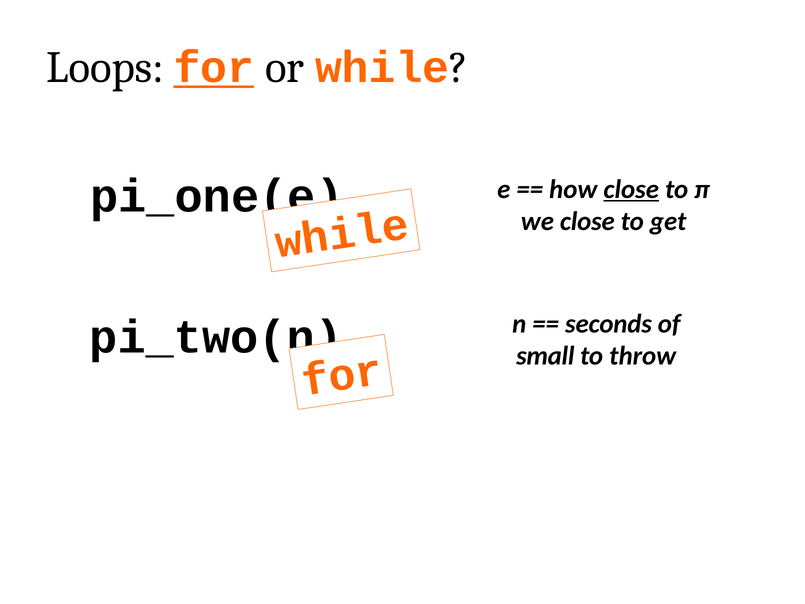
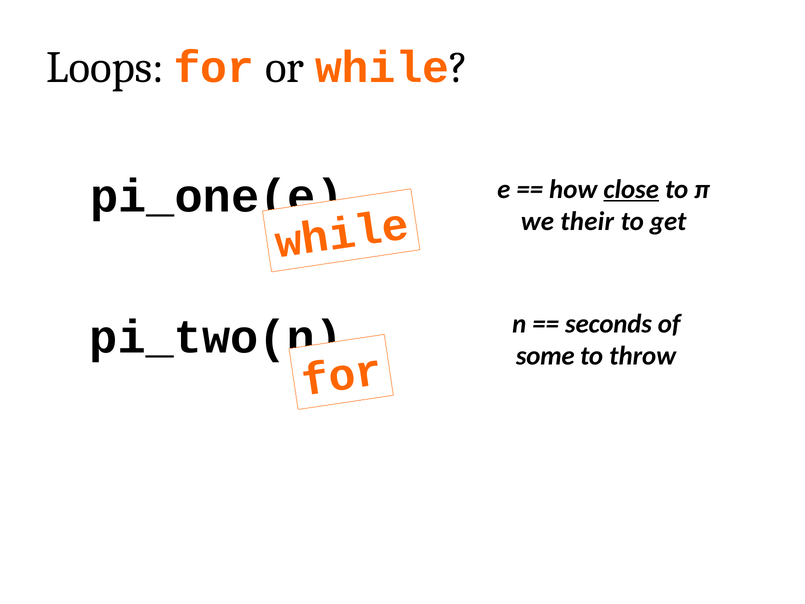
for underline: present -> none
we close: close -> their
small: small -> some
